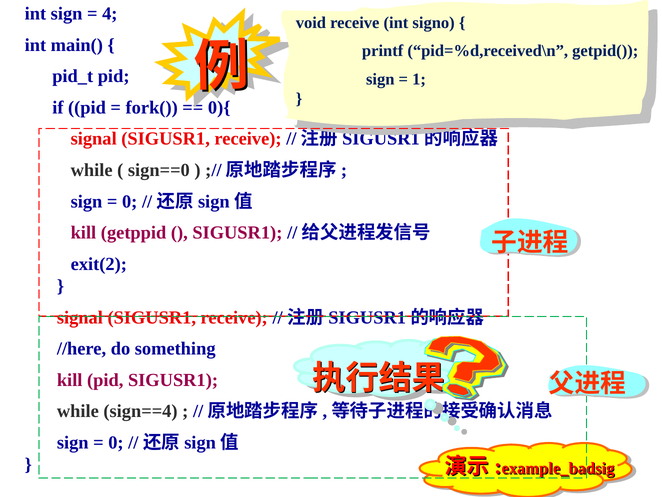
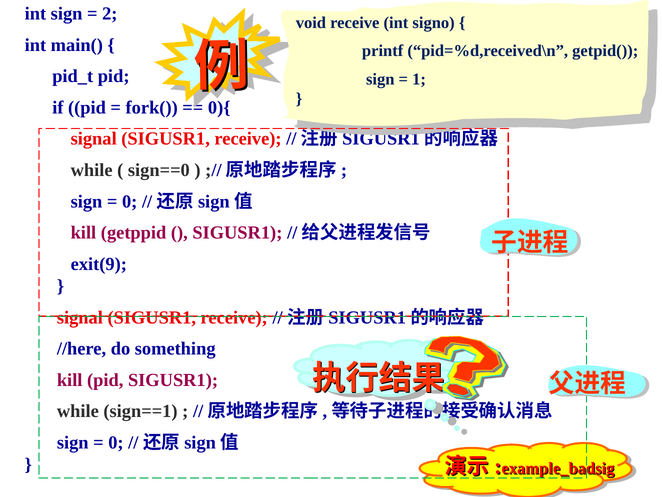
4: 4 -> 2
exit(2: exit(2 -> exit(9
sign==4: sign==4 -> sign==1
